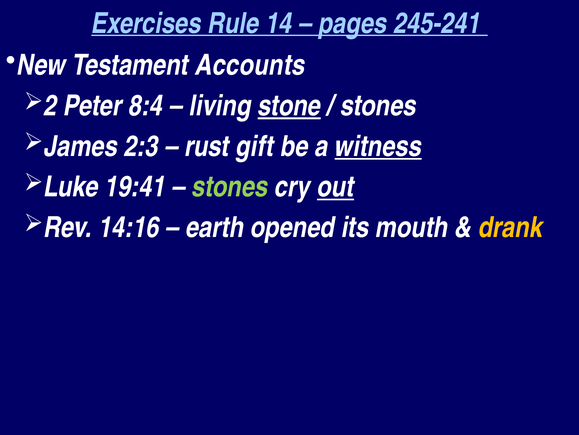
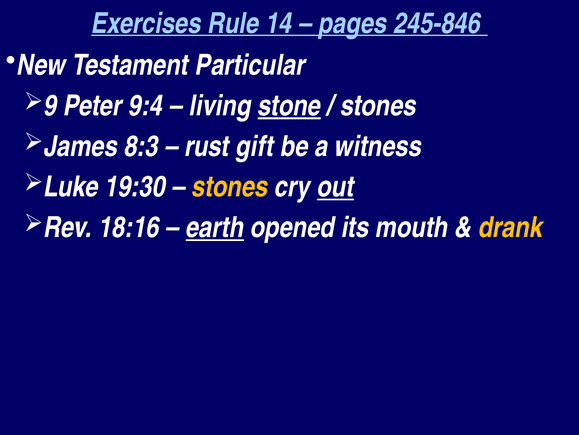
245-241: 245-241 -> 245-846
Accounts: Accounts -> Particular
2: 2 -> 9
8:4: 8:4 -> 9:4
2:3: 2:3 -> 8:3
witness underline: present -> none
19:41: 19:41 -> 19:30
stones at (230, 187) colour: light green -> yellow
14:16: 14:16 -> 18:16
earth underline: none -> present
